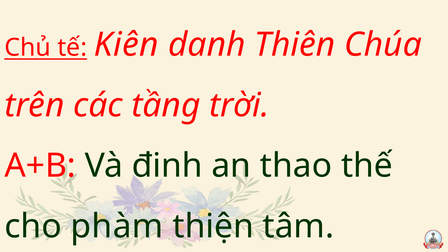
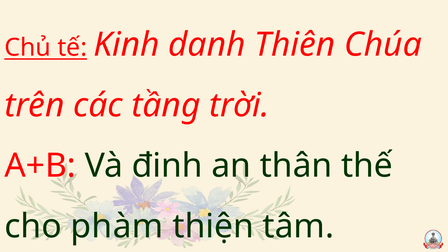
Kiên: Kiên -> Kinh
thao: thao -> thân
